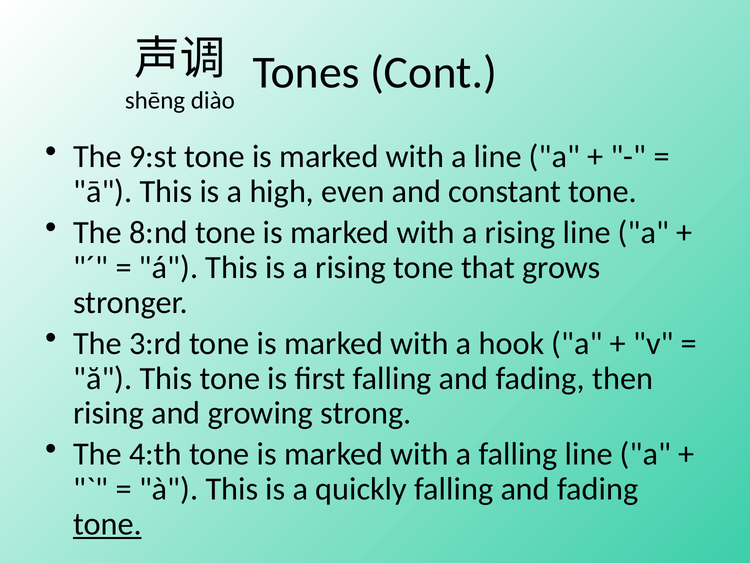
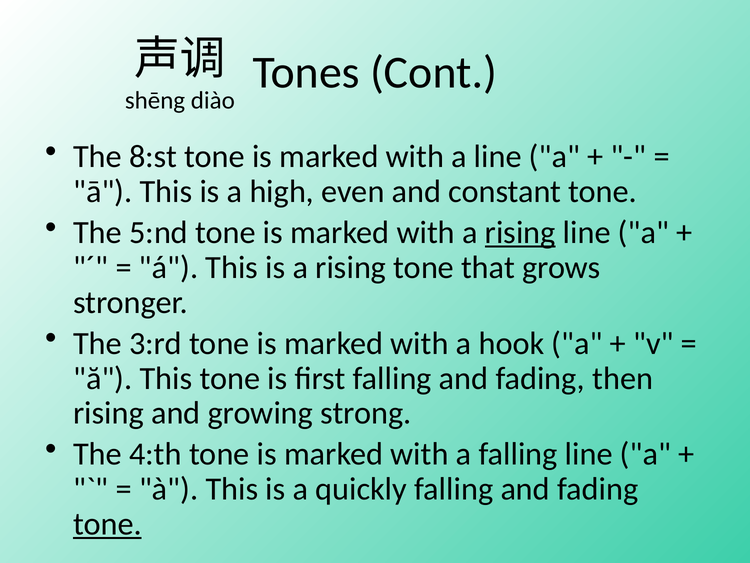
9:st: 9:st -> 8:st
8:nd: 8:nd -> 5:nd
rising at (520, 232) underline: none -> present
